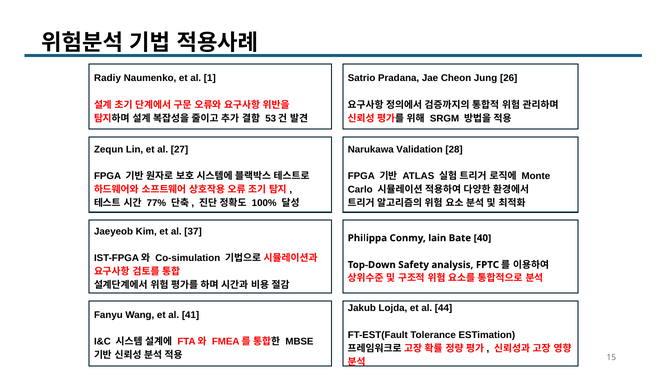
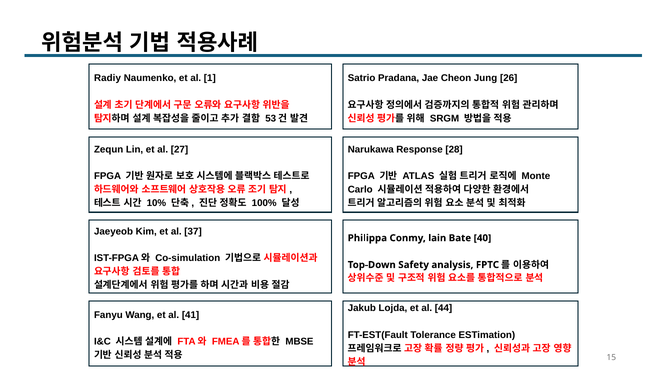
Validation: Validation -> Response
77%: 77% -> 10%
